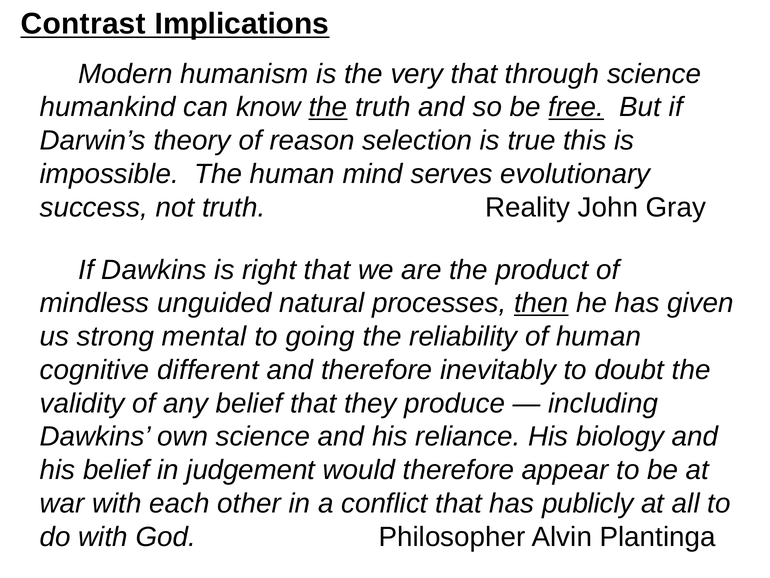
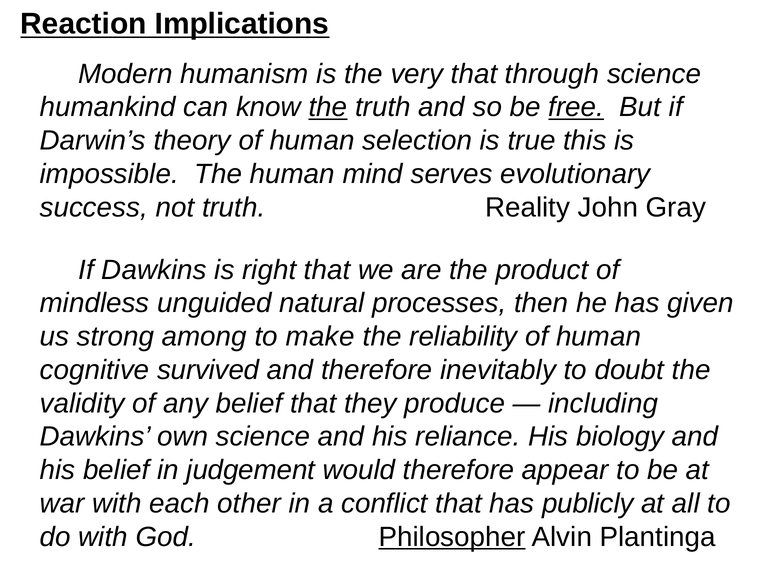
Contrast: Contrast -> Reaction
theory of reason: reason -> human
then underline: present -> none
mental: mental -> among
going: going -> make
different: different -> survived
Philosopher underline: none -> present
